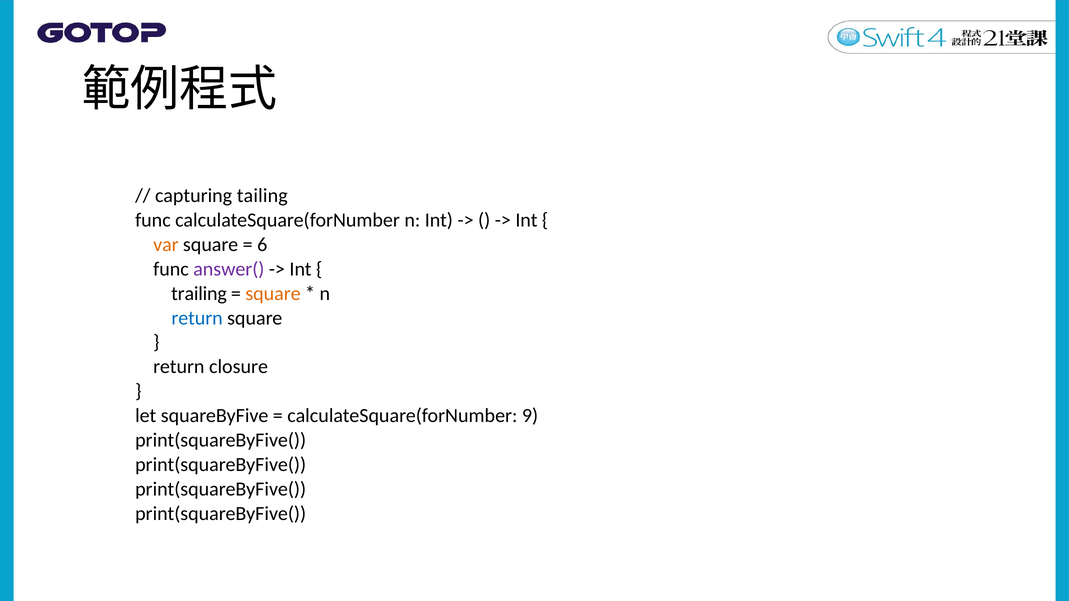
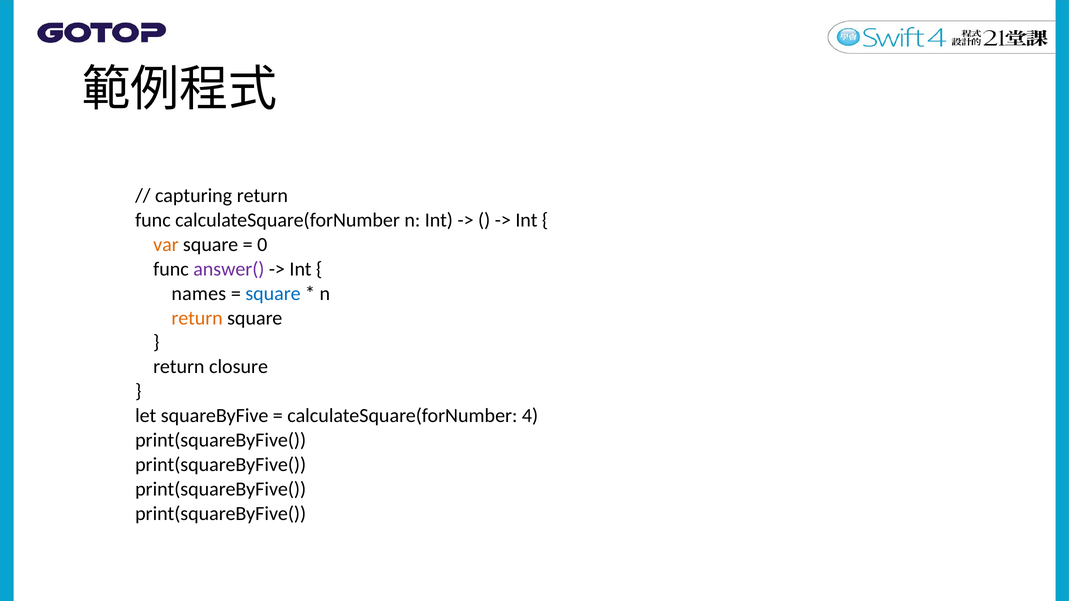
capturing tailing: tailing -> return
6: 6 -> 0
trailing: trailing -> names
square at (273, 294) colour: orange -> blue
return at (197, 318) colour: blue -> orange
9: 9 -> 4
